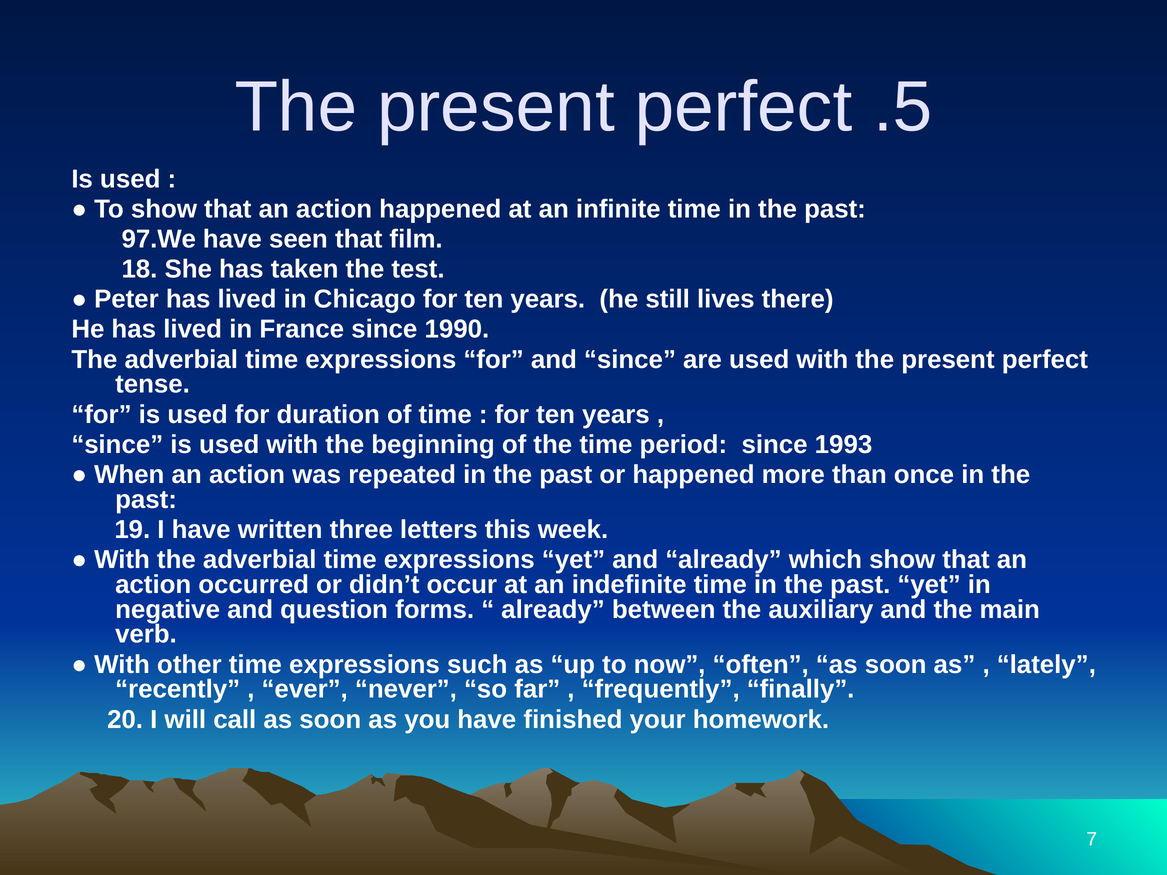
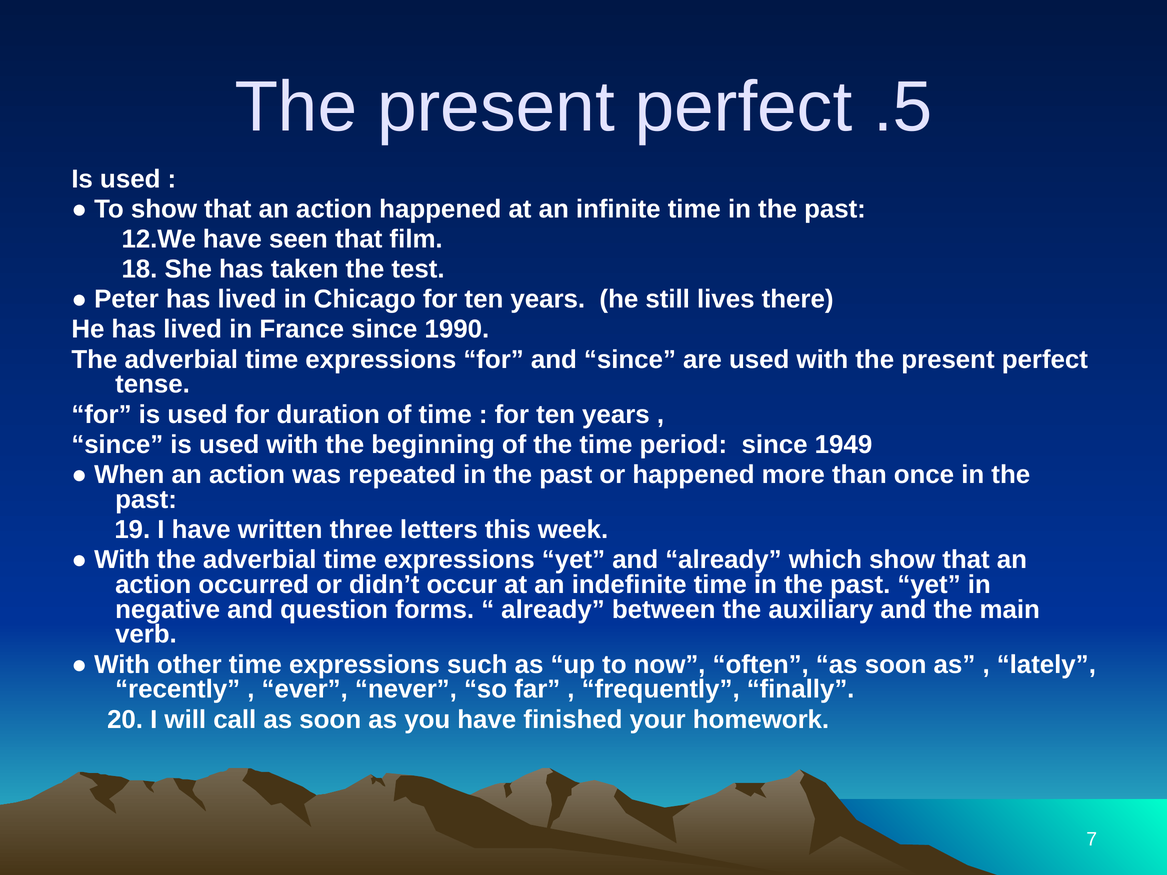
97.We: 97.We -> 12.We
1993: 1993 -> 1949
